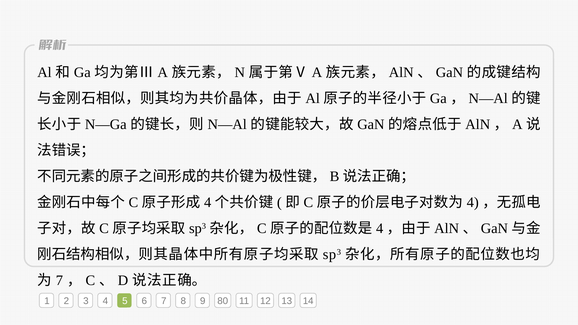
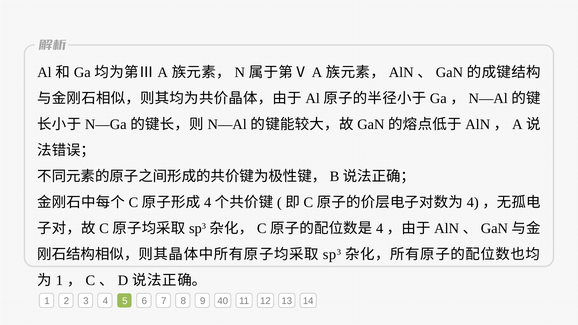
7 at (59, 281): 7 -> 1
80: 80 -> 40
